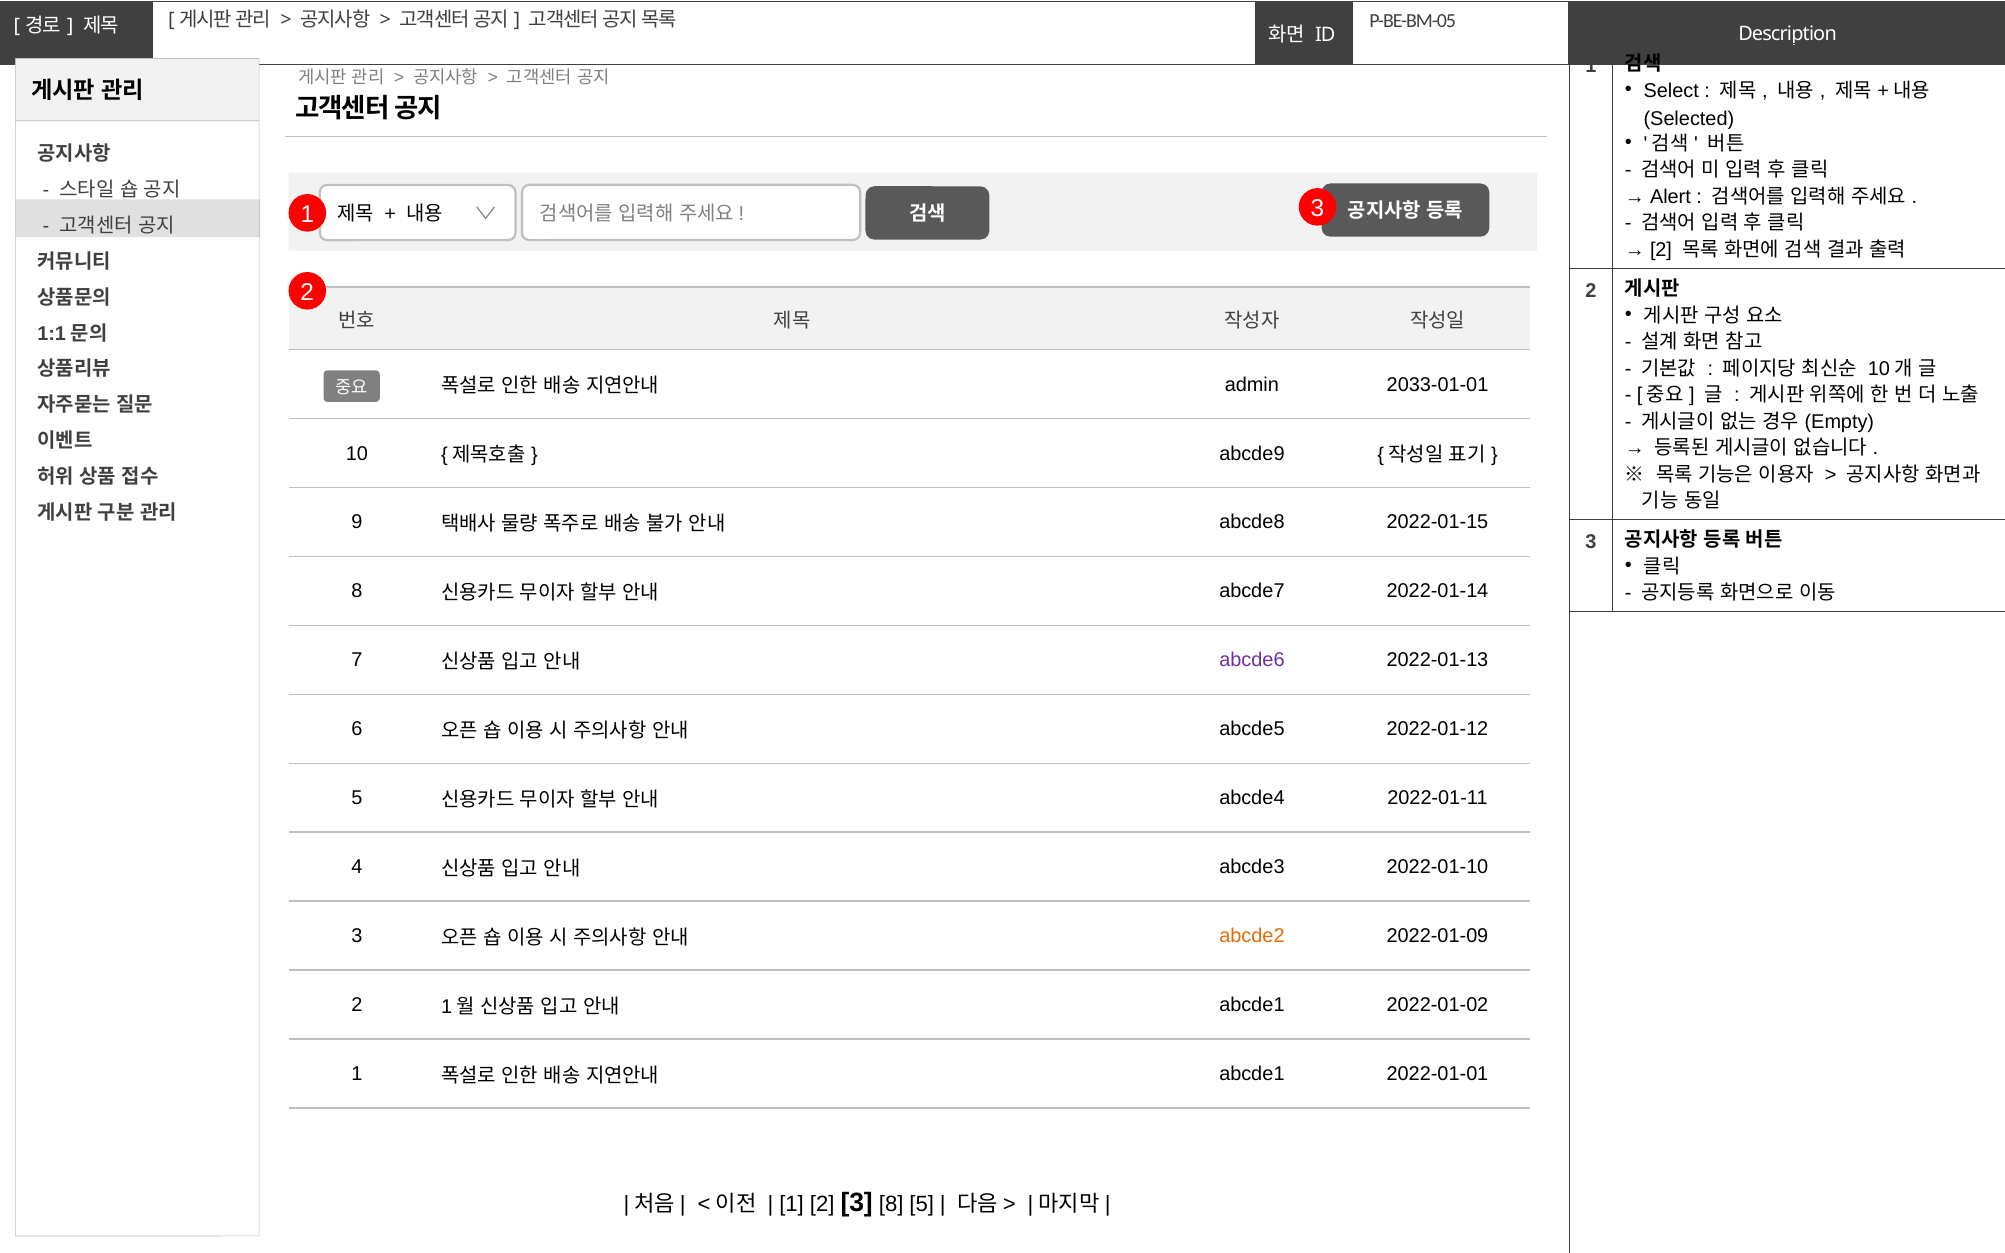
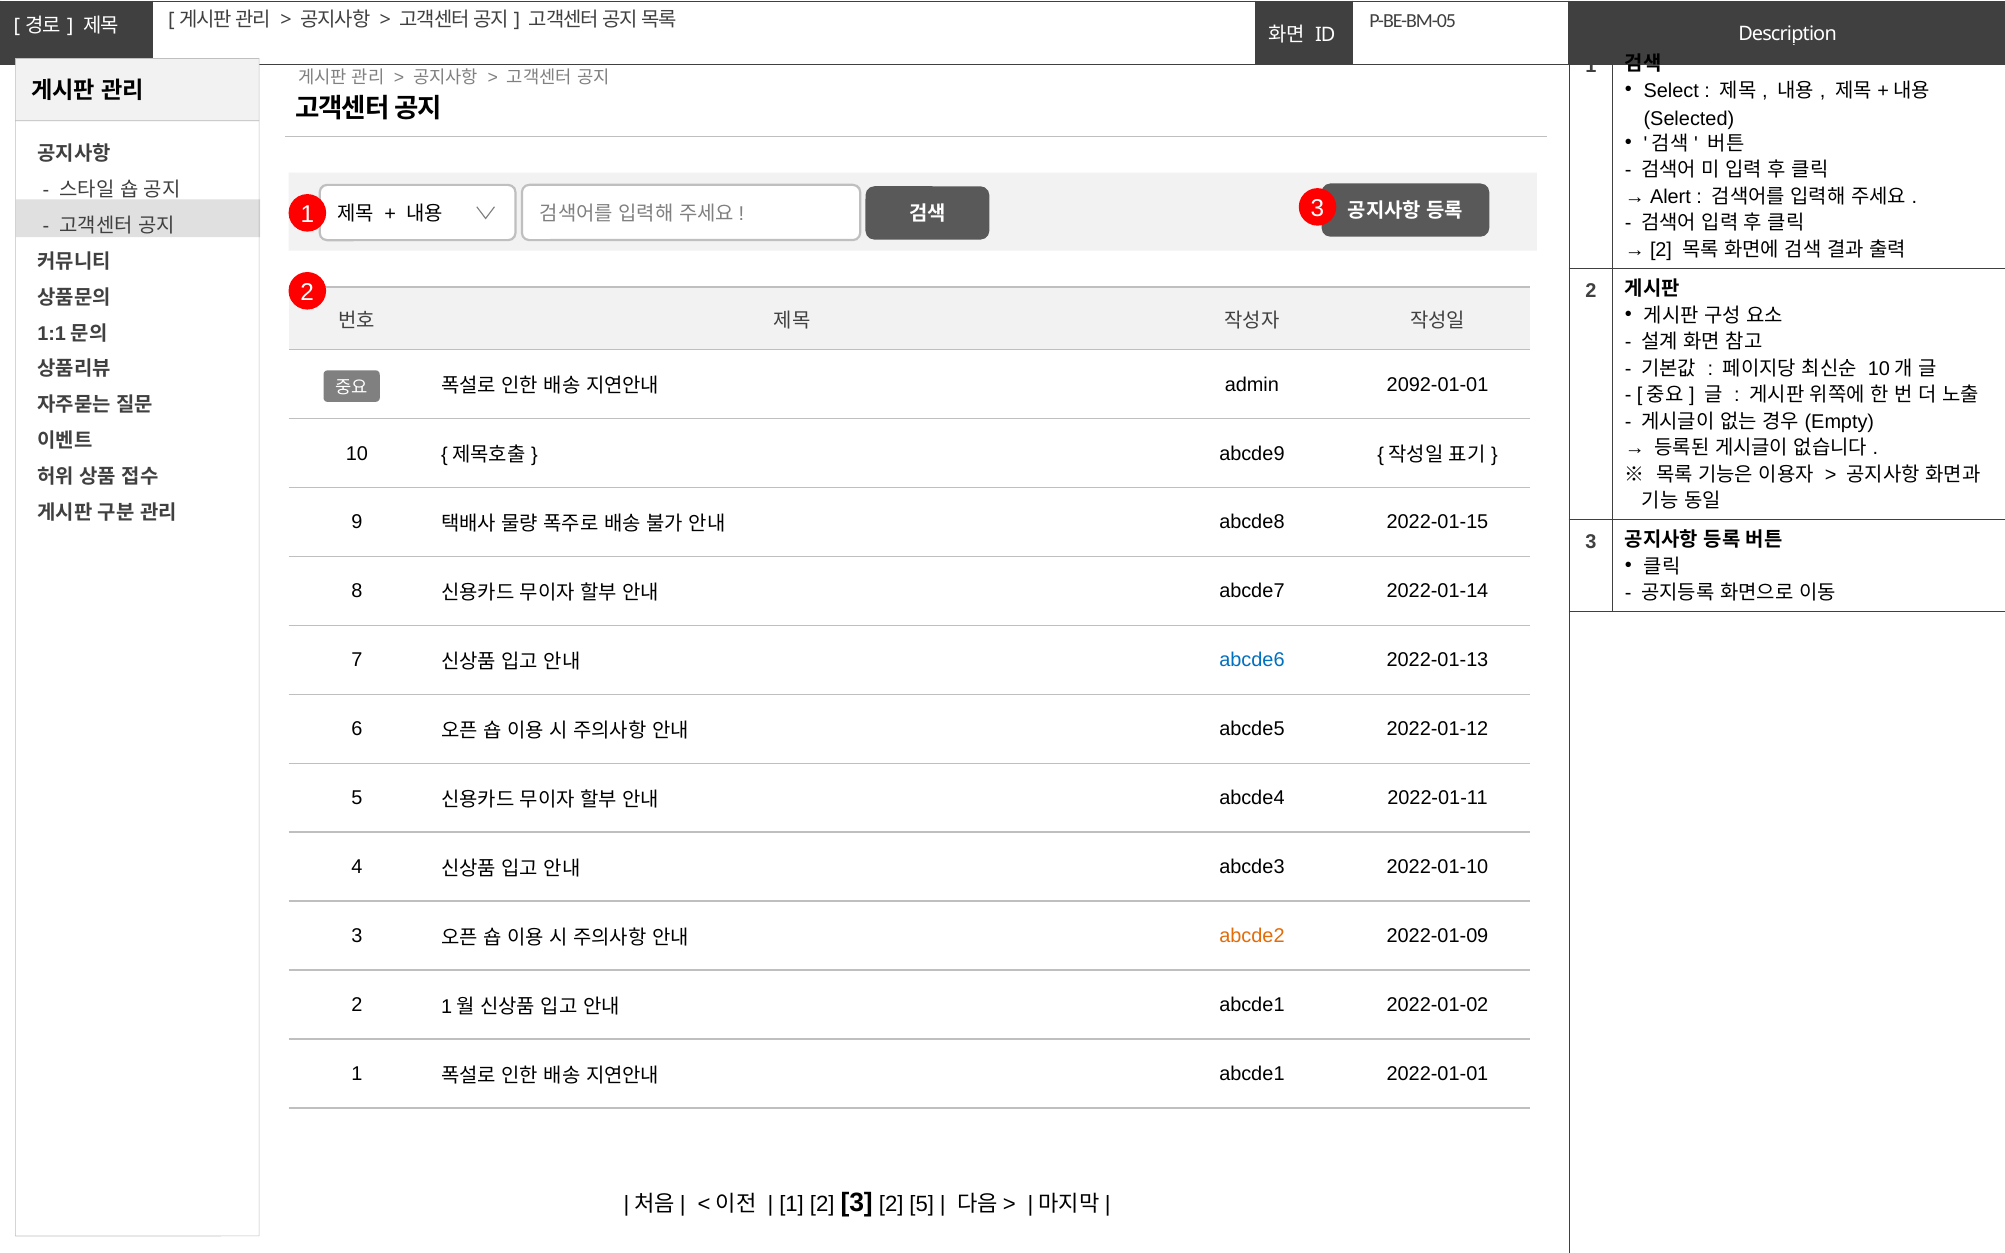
2033-01-01: 2033-01-01 -> 2092-01-01
abcde6 colour: purple -> blue
2 3 8: 8 -> 2
